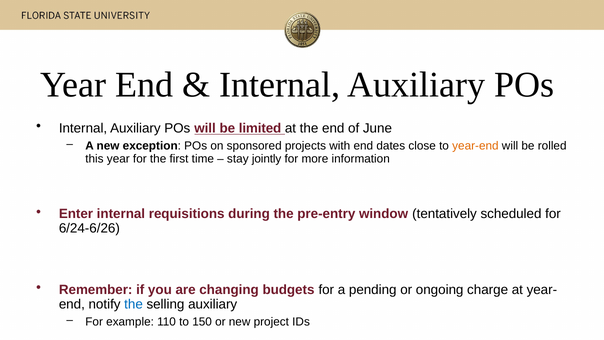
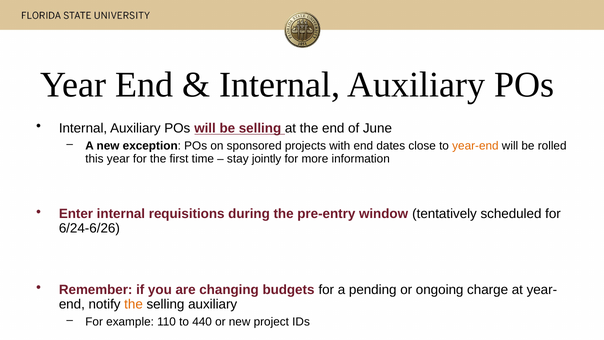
be limited: limited -> selling
the at (134, 304) colour: blue -> orange
150: 150 -> 440
